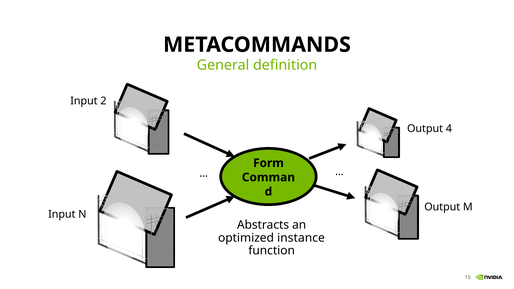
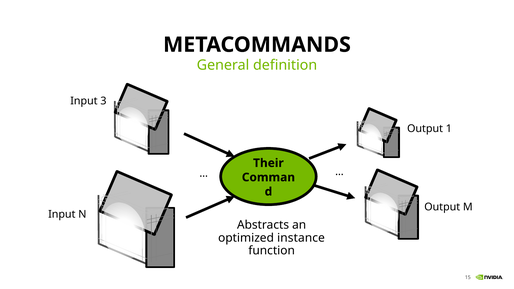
2: 2 -> 3
4: 4 -> 1
Form: Form -> Their
